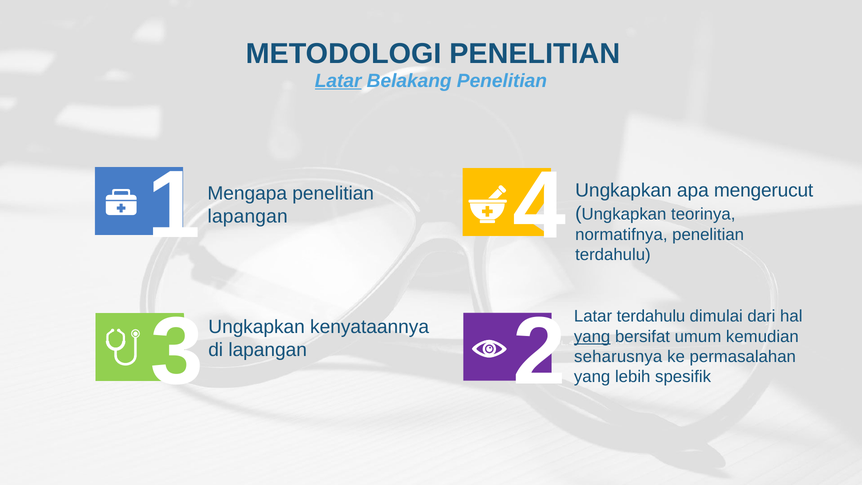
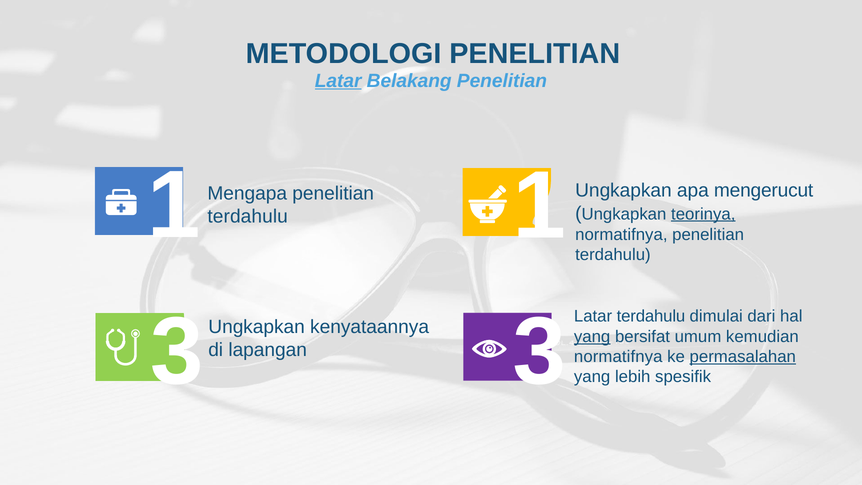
1 4: 4 -> 1
teorinya underline: none -> present
lapangan at (248, 217): lapangan -> terdahulu
3 2: 2 -> 3
seharusnya at (618, 357): seharusnya -> normatifnya
permasalahan underline: none -> present
